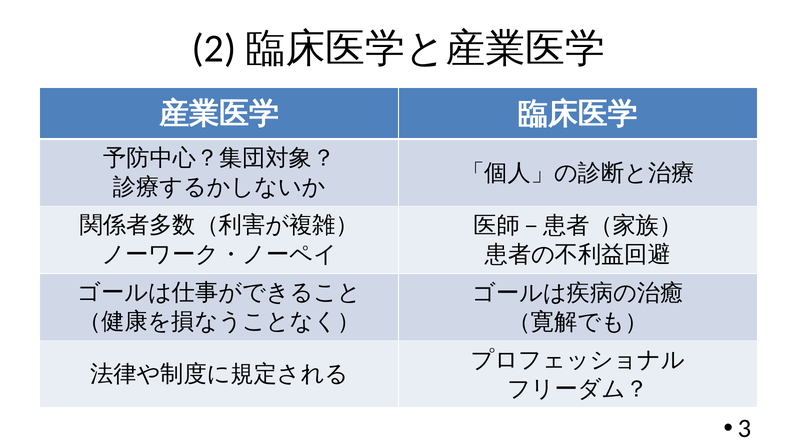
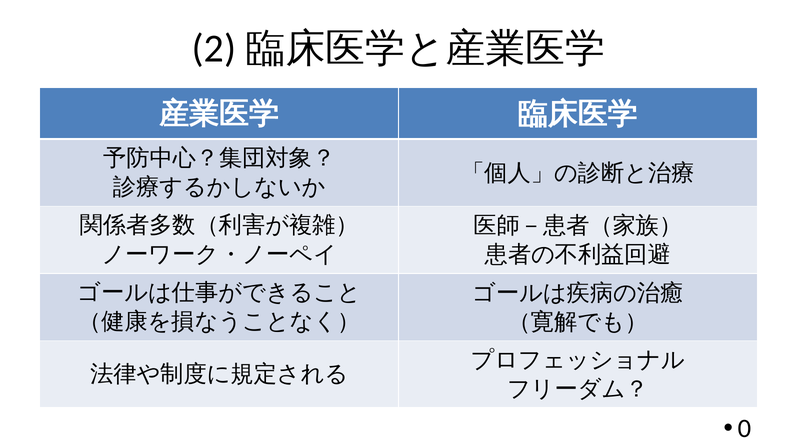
3: 3 -> 0
